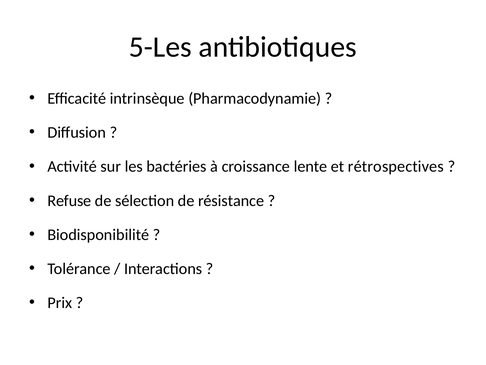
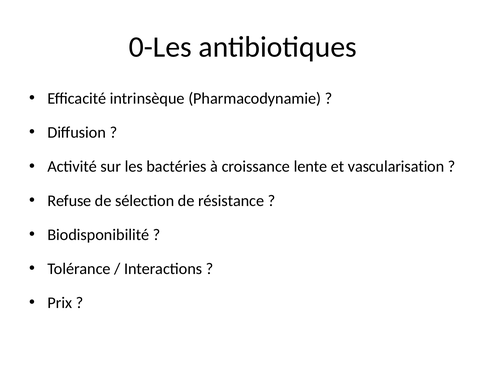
5-Les: 5-Les -> 0-Les
rétrospectives: rétrospectives -> vascularisation
